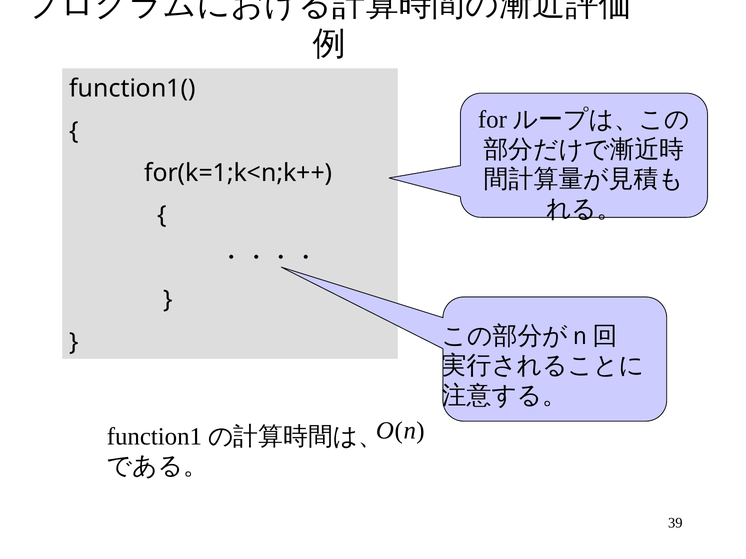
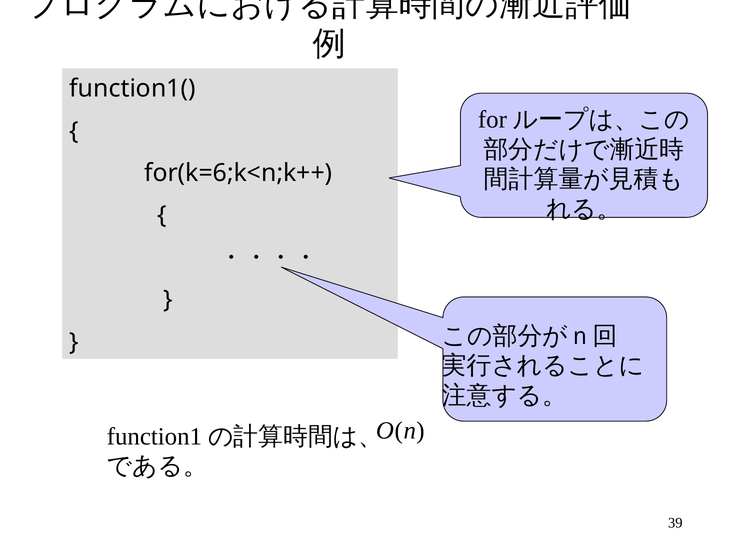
for(k=1;k<n;k++: for(k=1;k<n;k++ -> for(k=6;k<n;k++
